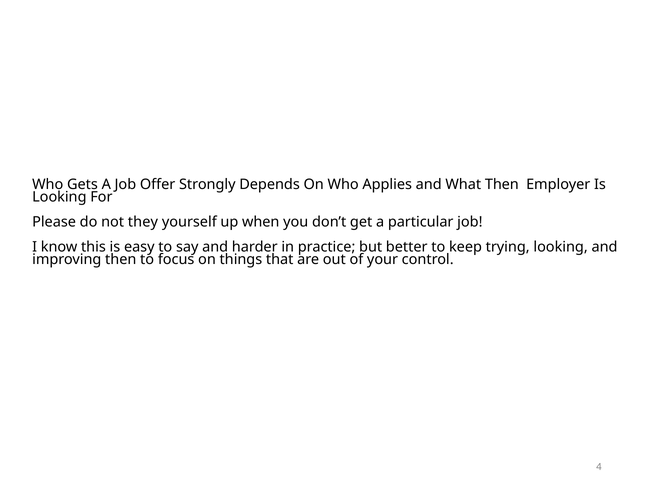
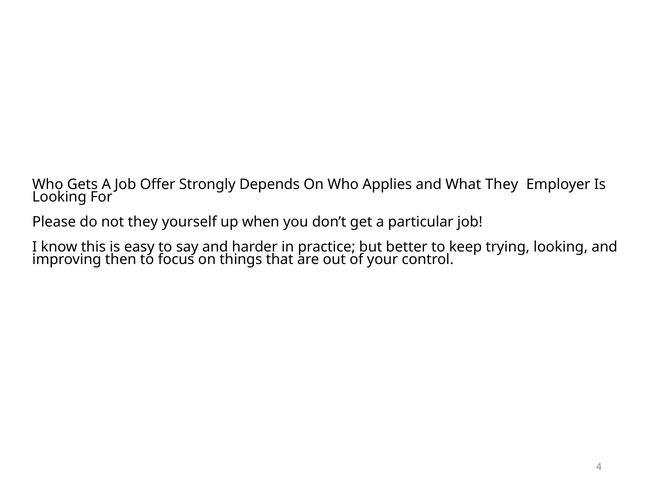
What Then: Then -> They
